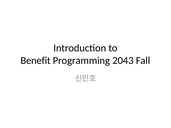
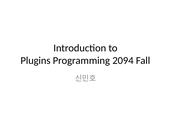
Benefit: Benefit -> Plugins
2043: 2043 -> 2094
